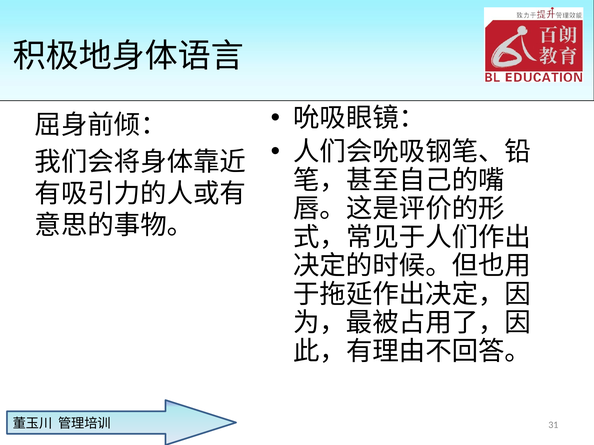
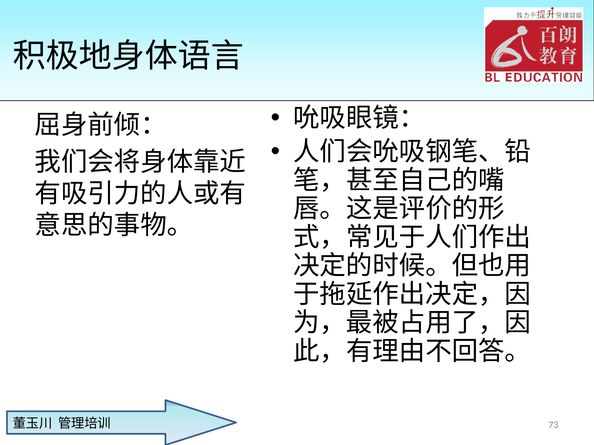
31: 31 -> 73
